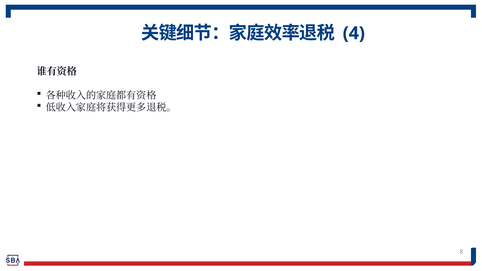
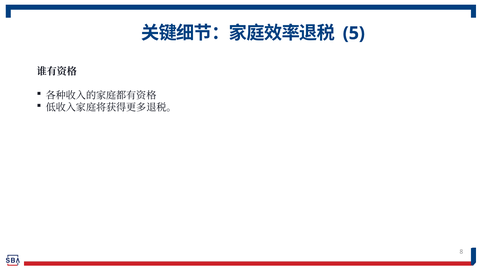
4: 4 -> 5
